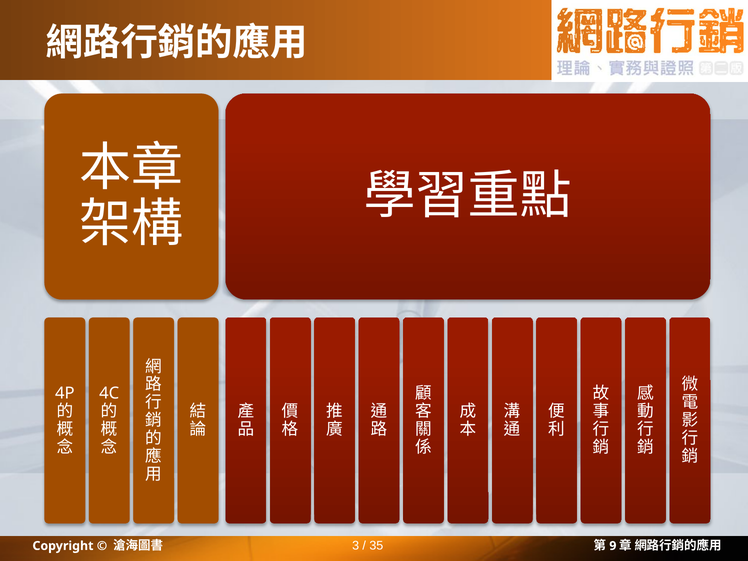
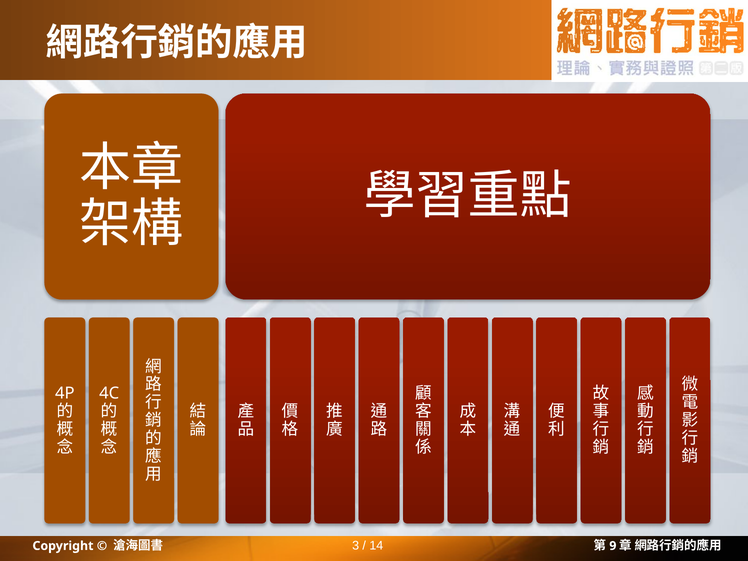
35: 35 -> 14
